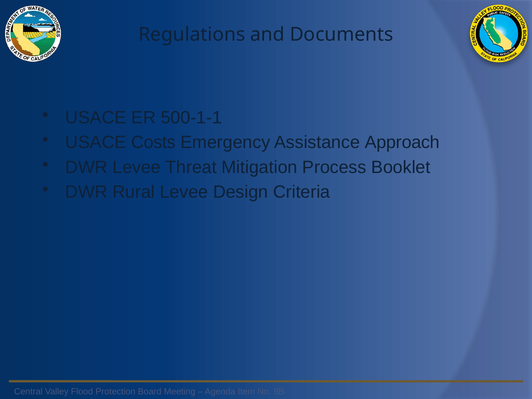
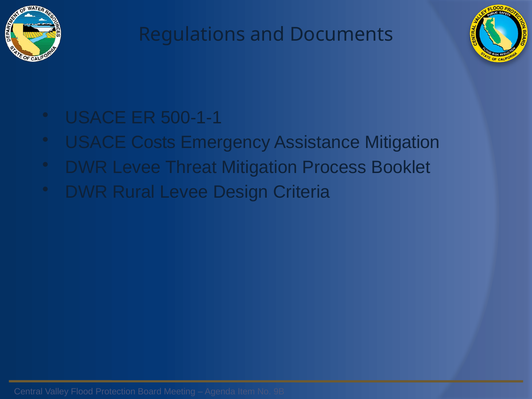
Assistance Approach: Approach -> Mitigation
